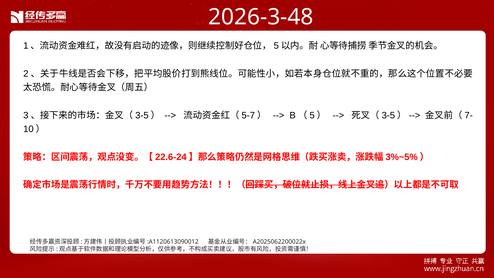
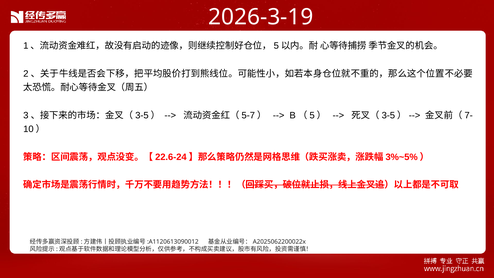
2026-3-48: 2026-3-48 -> 2026-3-19
